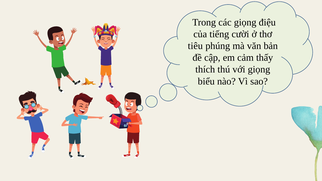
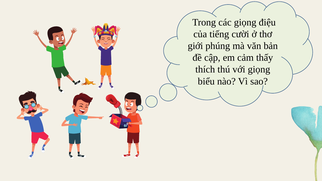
tiêu: tiêu -> giới
